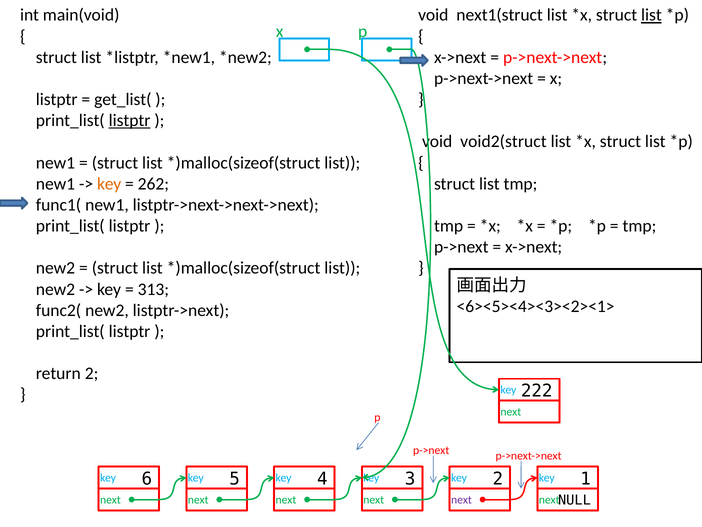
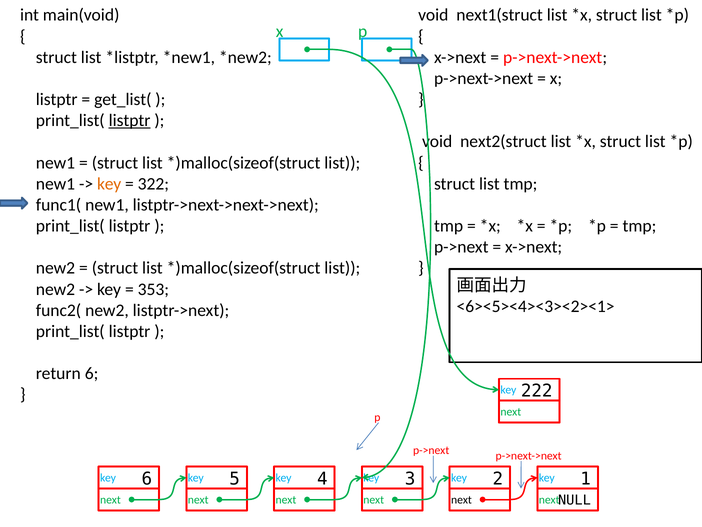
list at (651, 15) underline: present -> none
void2(struct: void2(struct -> next2(struct
262: 262 -> 322
313: 313 -> 353
return 2: 2 -> 6
next at (462, 499) colour: purple -> black
